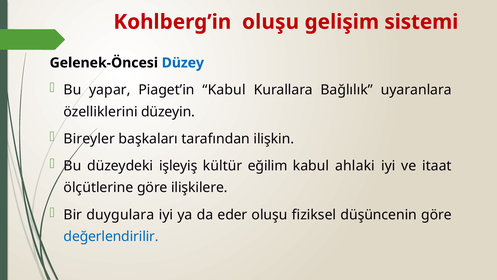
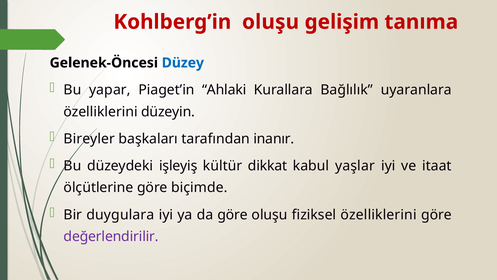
sistemi: sistemi -> tanıma
Piaget’in Kabul: Kabul -> Ahlaki
ilişkin: ilişkin -> inanır
eğilim: eğilim -> dikkat
ahlaki: ahlaki -> yaşlar
ilişkilere: ilişkilere -> biçimde
da eder: eder -> göre
fiziksel düşüncenin: düşüncenin -> özelliklerini
değerlendirilir colour: blue -> purple
